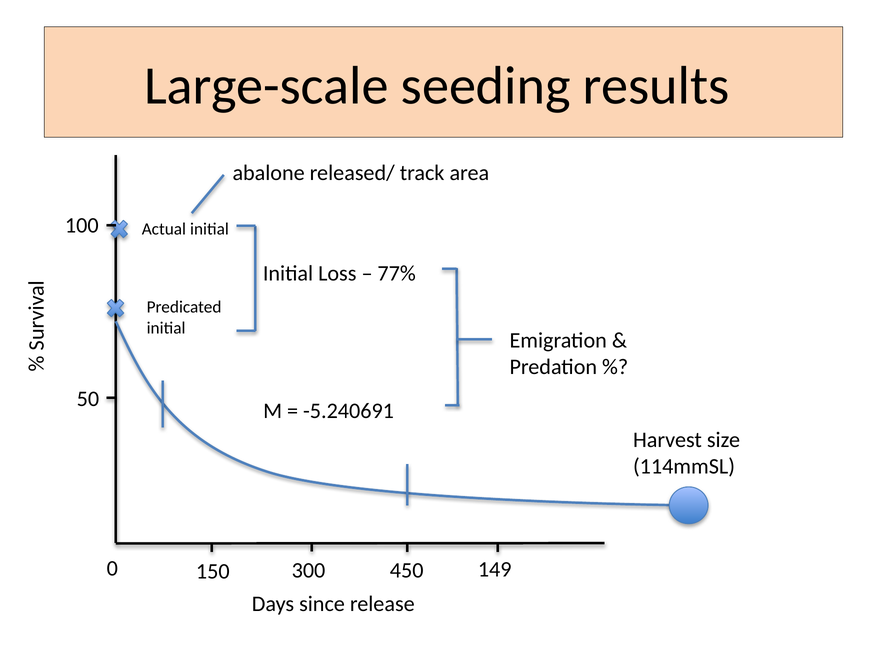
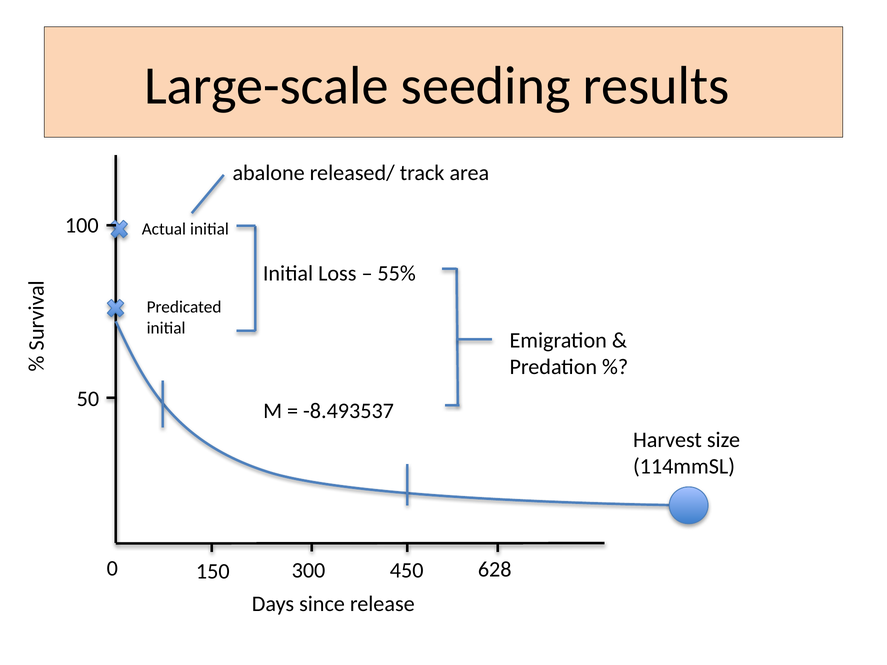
77%: 77% -> 55%
-5.240691: -5.240691 -> -8.493537
149: 149 -> 628
